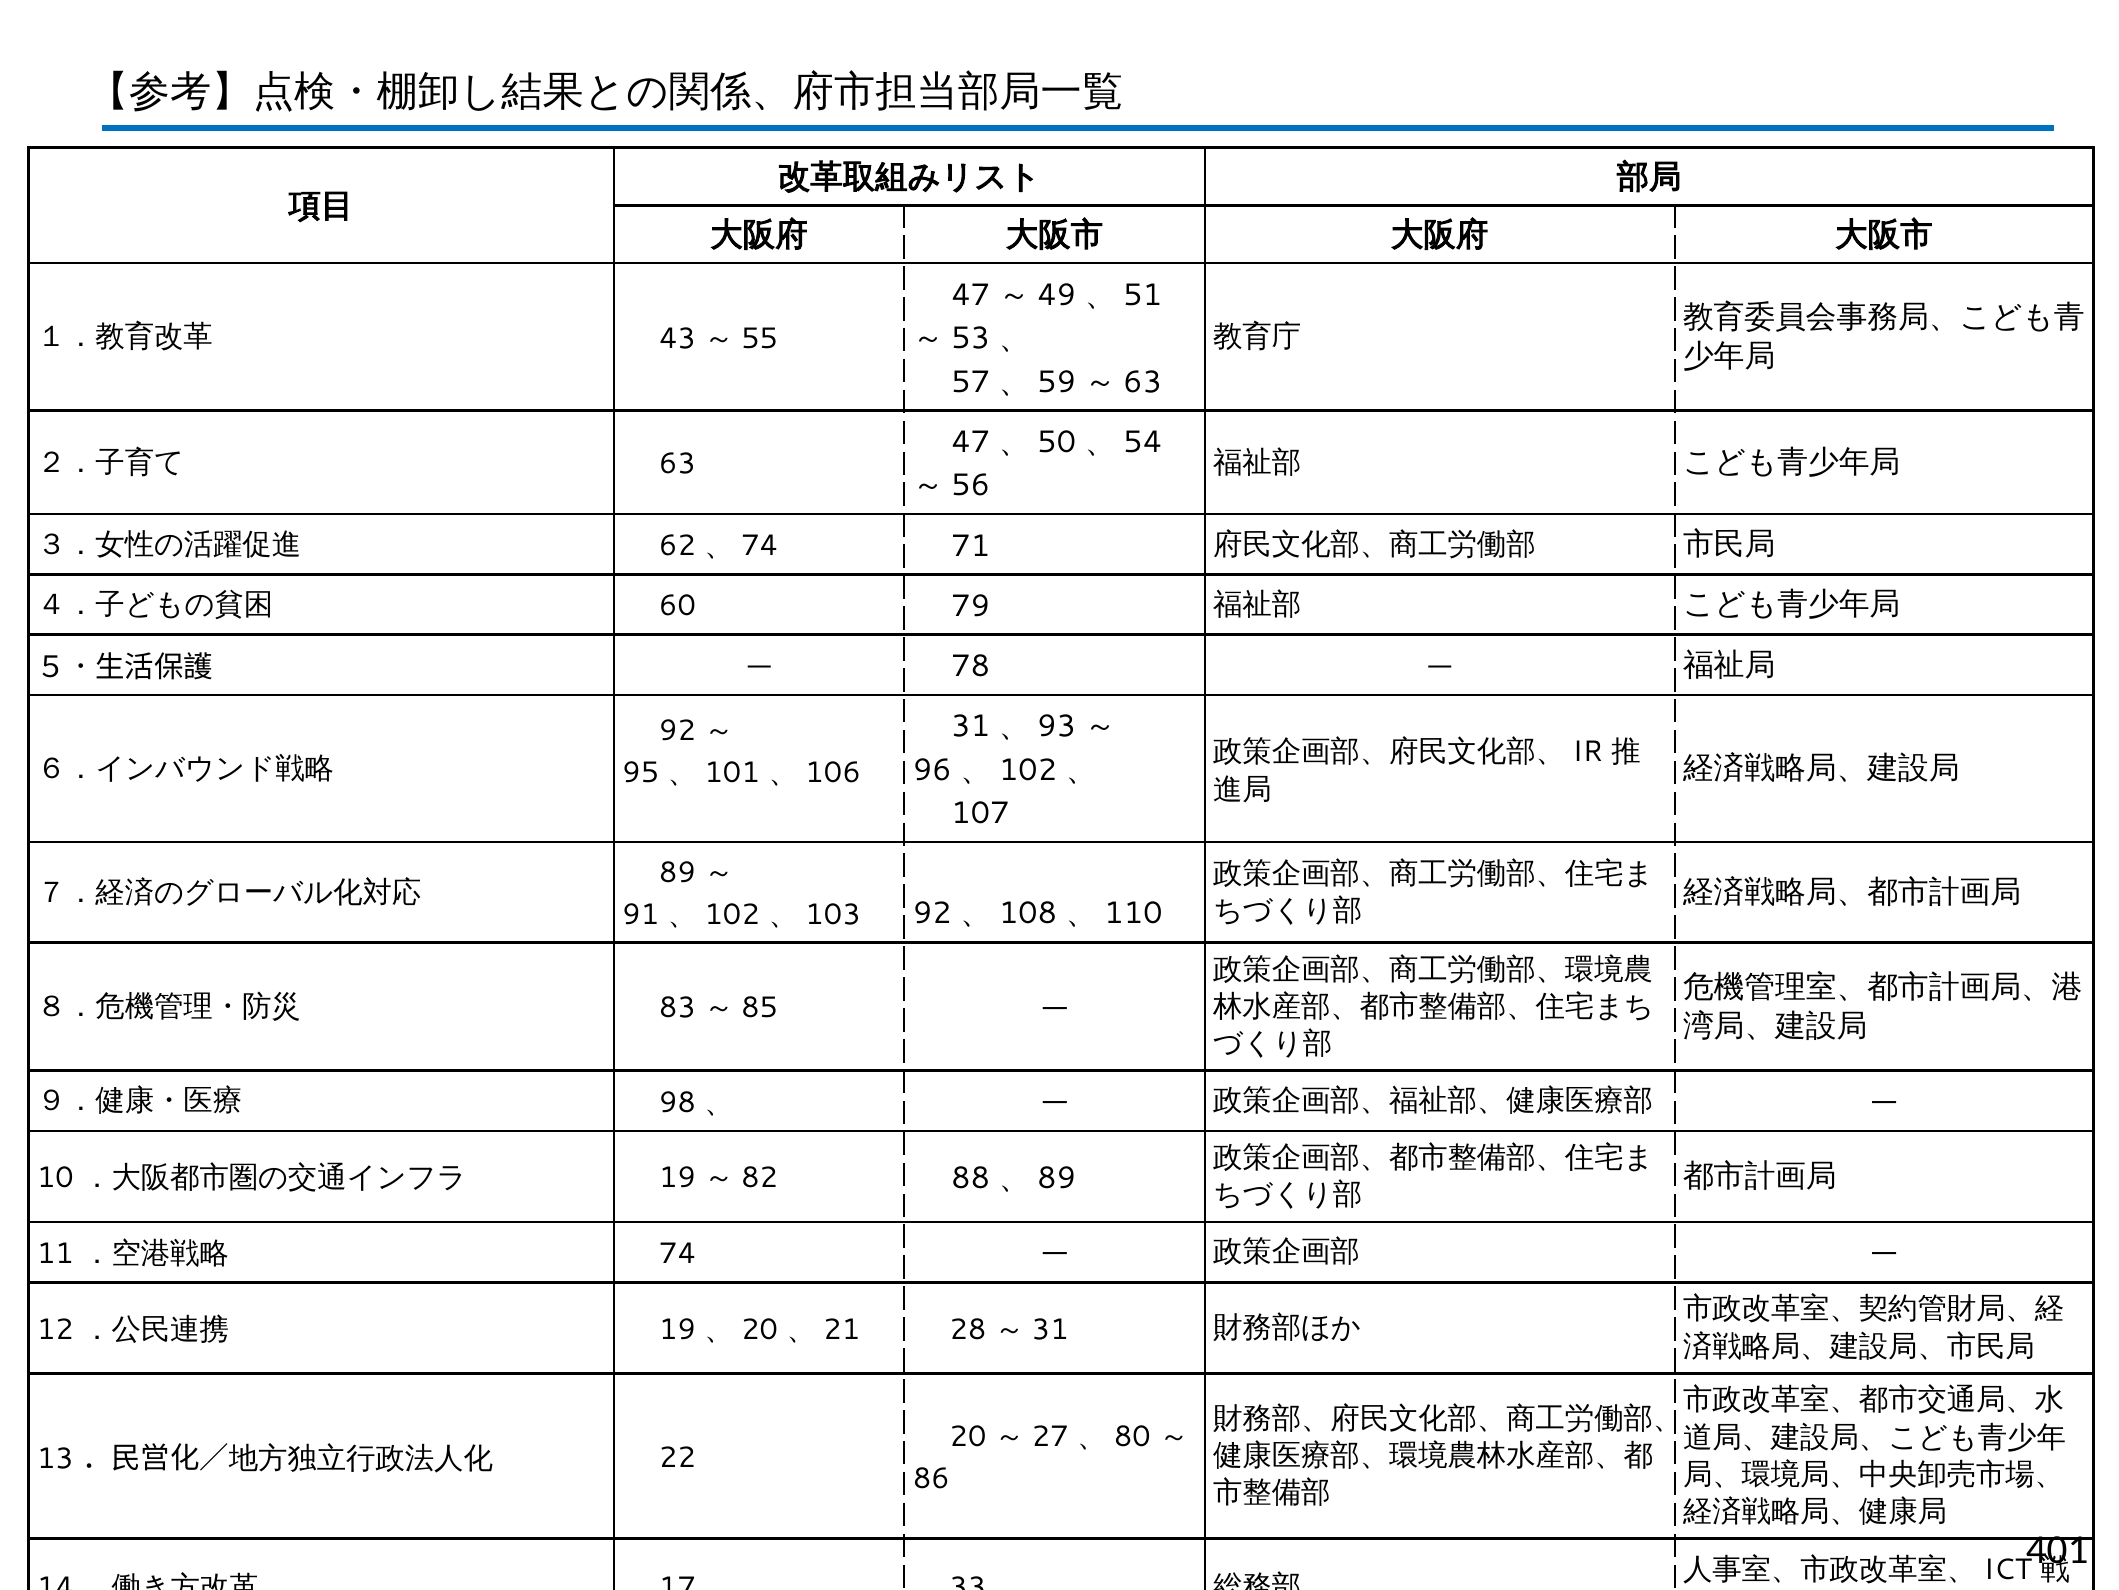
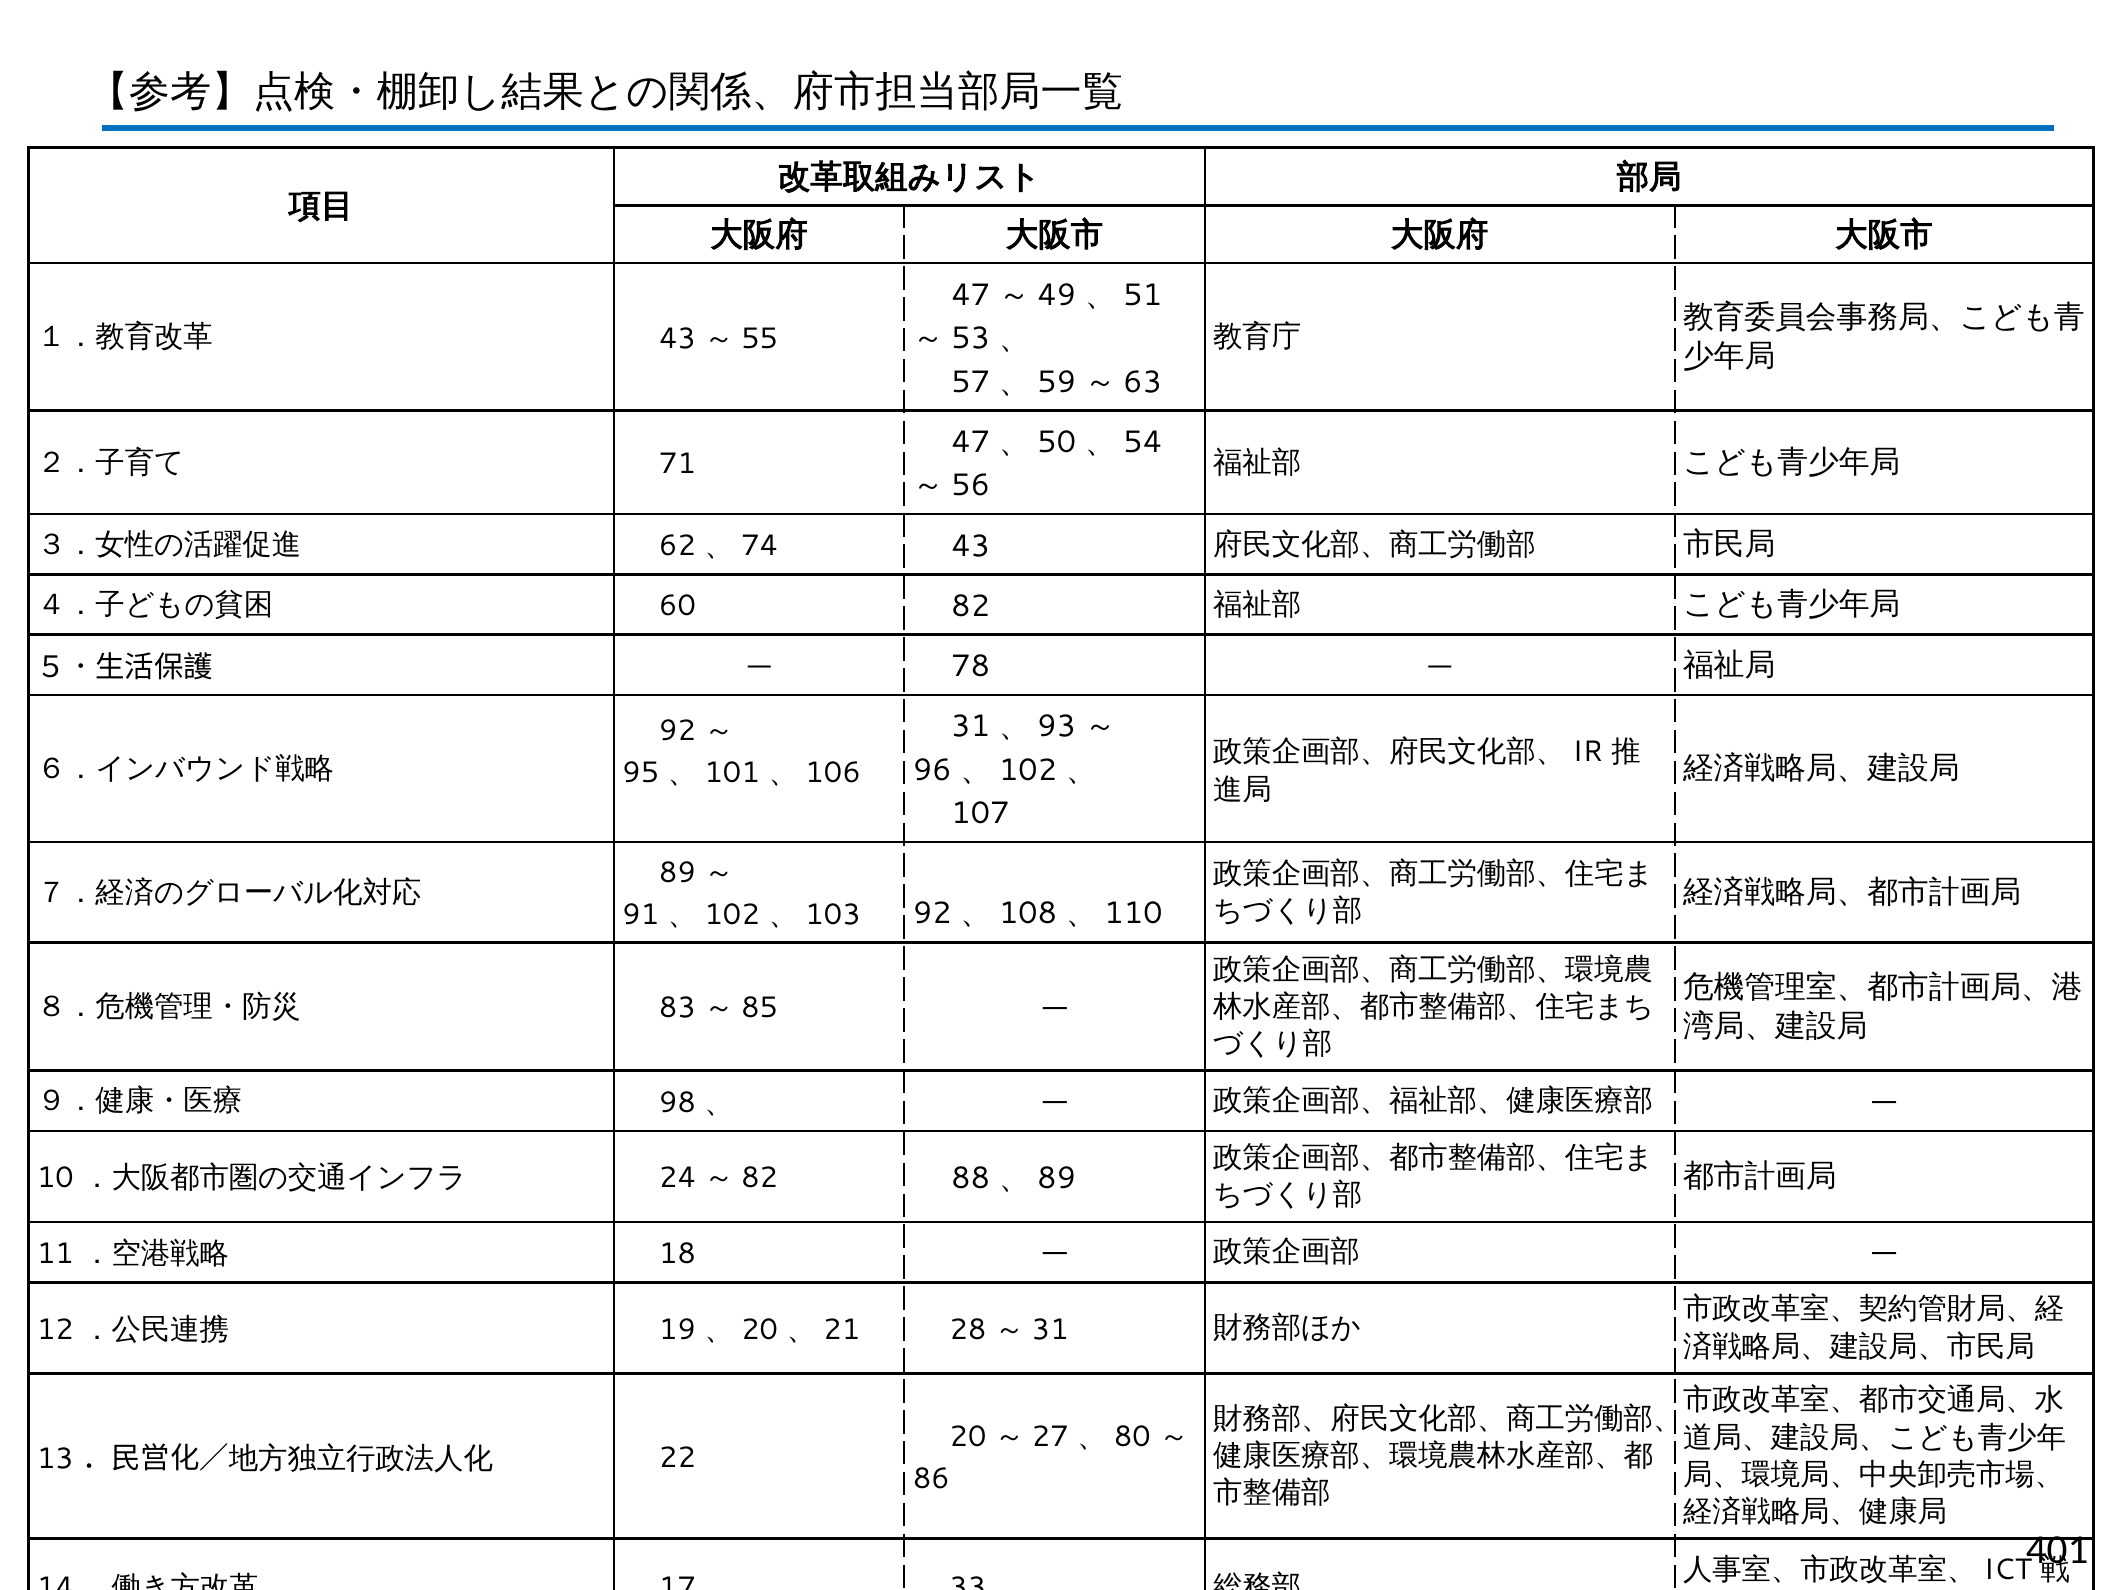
63: 63 -> 71
71 at (971, 546): 71 -> 43
79: 79 -> 82
19 at (677, 1177): 19 -> 24
74 at (677, 1253): 74 -> 18
